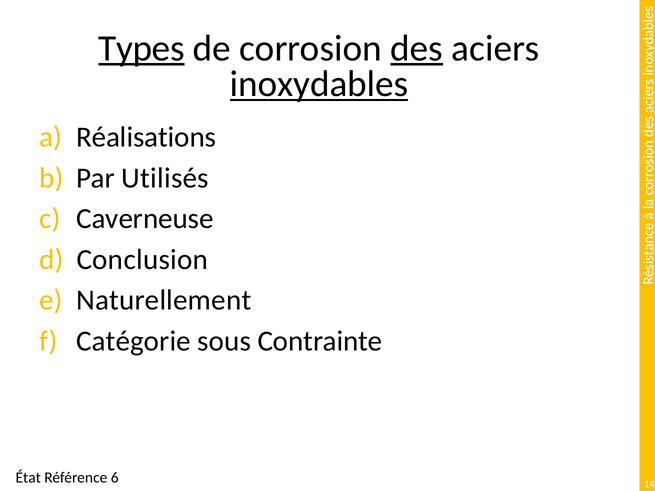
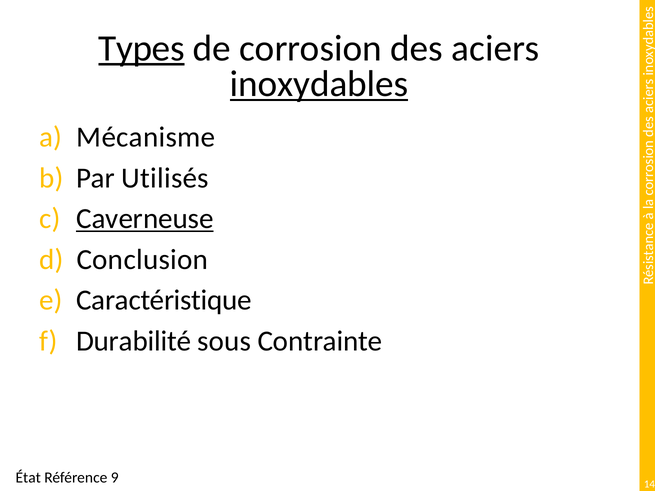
des underline: present -> none
Réalisations: Réalisations -> Mécanisme
Caverneuse underline: none -> present
Naturellement: Naturellement -> Caractéristique
Catégorie: Catégorie -> Durabilité
6: 6 -> 9
